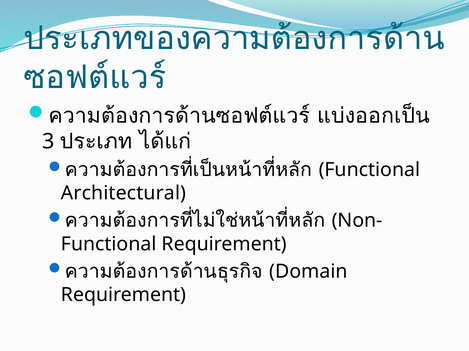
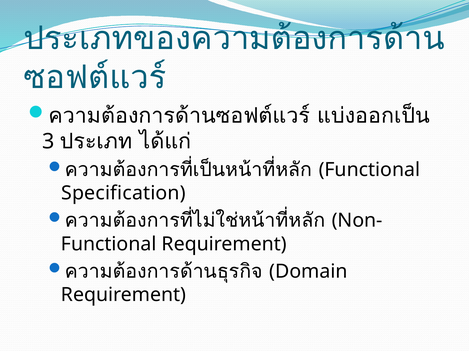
Architectural: Architectural -> Specification
